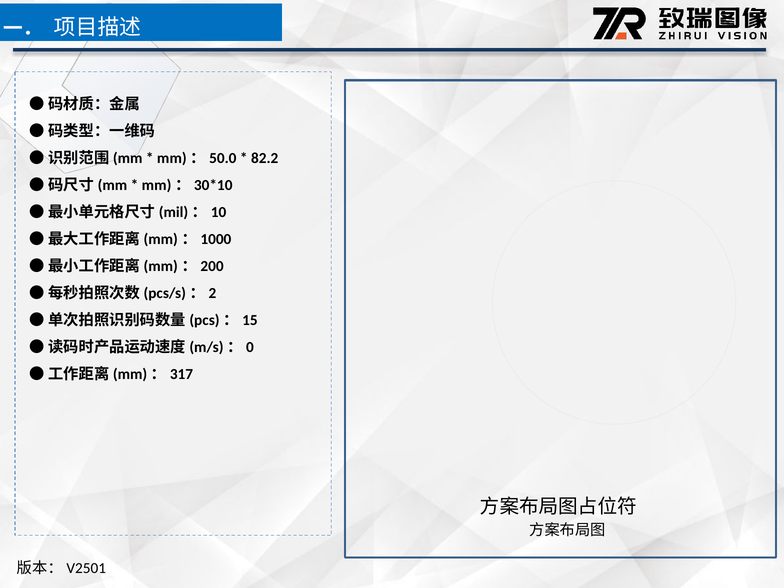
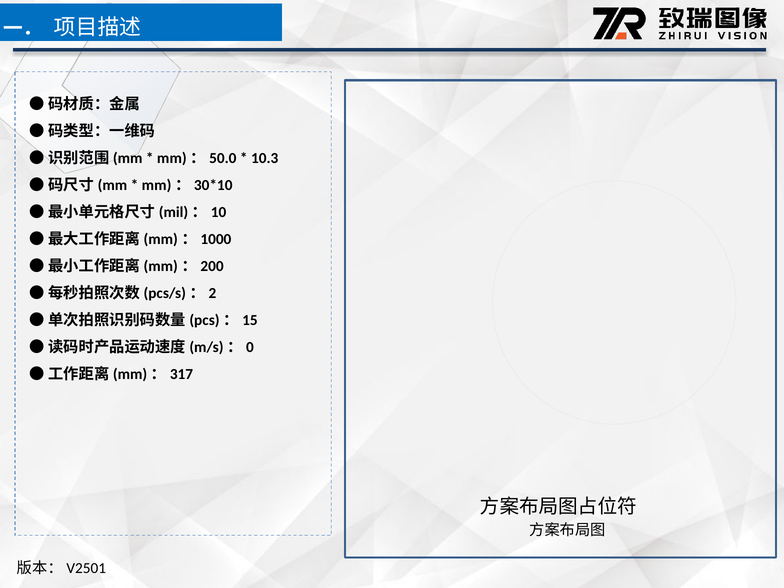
82.2: 82.2 -> 10.3
